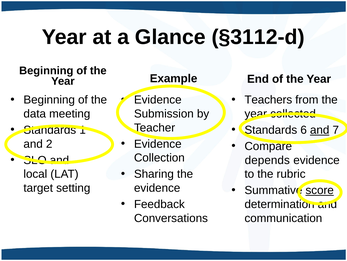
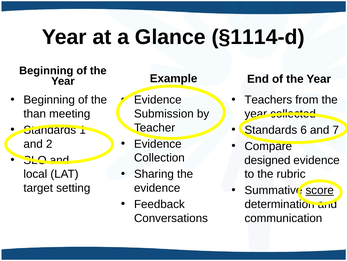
§3112-d: §3112-d -> §1114-d
data: data -> than
and at (320, 130) underline: present -> none
depends: depends -> designed
